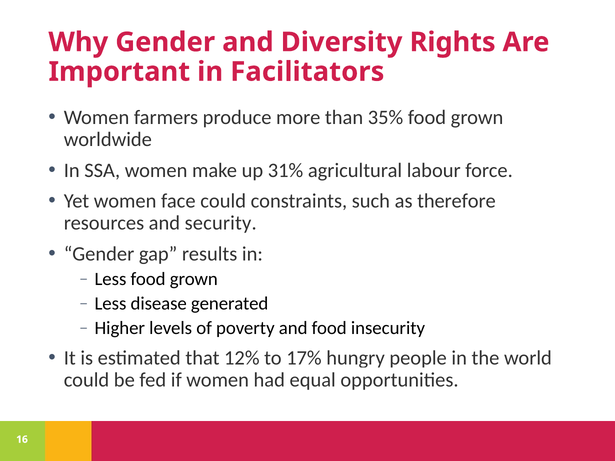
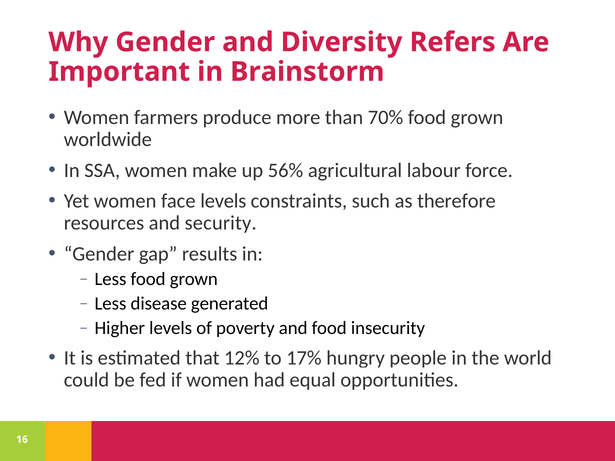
Rights: Rights -> Refers
Facilitators: Facilitators -> Brainstorm
35%: 35% -> 70%
31%: 31% -> 56%
face could: could -> levels
